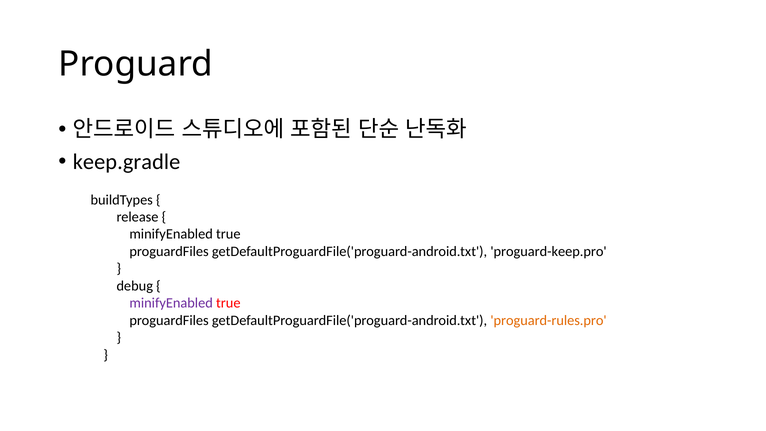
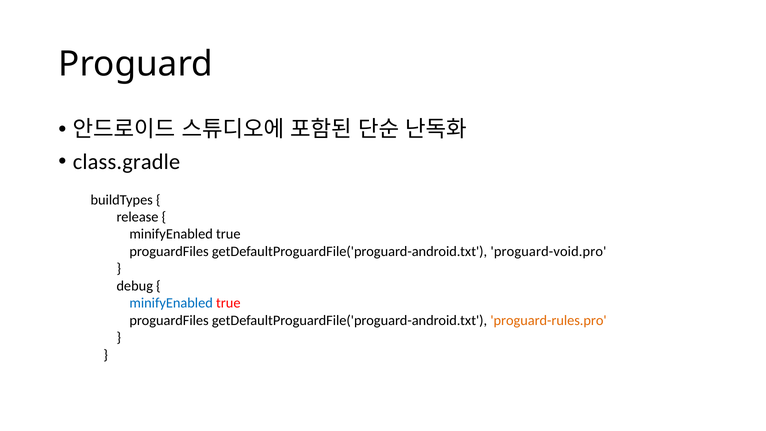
keep.gradle: keep.gradle -> class.gradle
proguard-keep.pro: proguard-keep.pro -> proguard-void.pro
minifyEnabled at (171, 303) colour: purple -> blue
